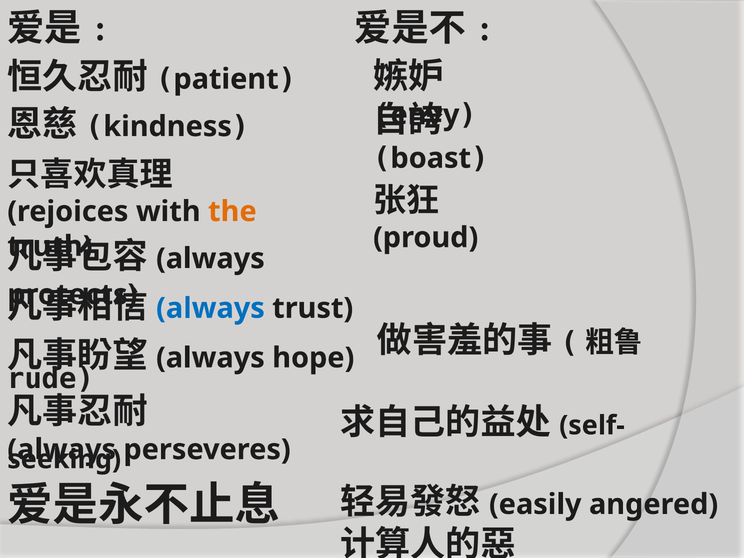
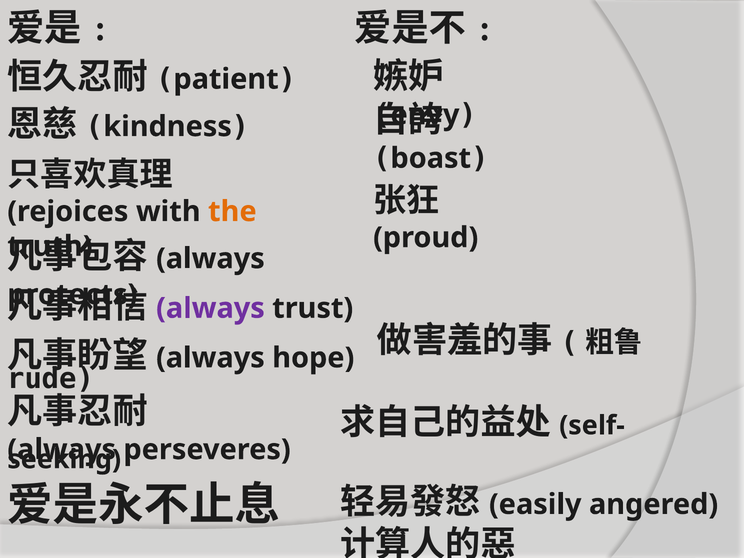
always at (210, 308) colour: blue -> purple
